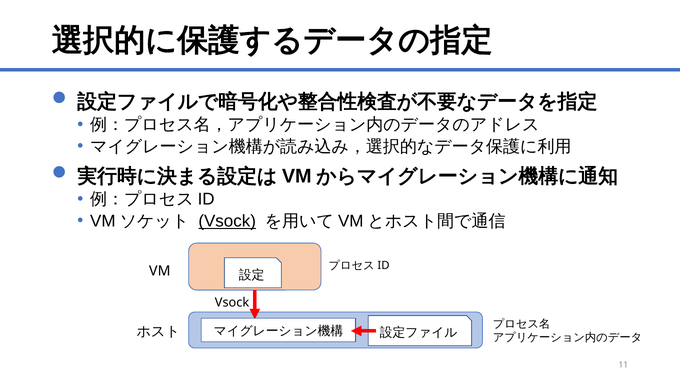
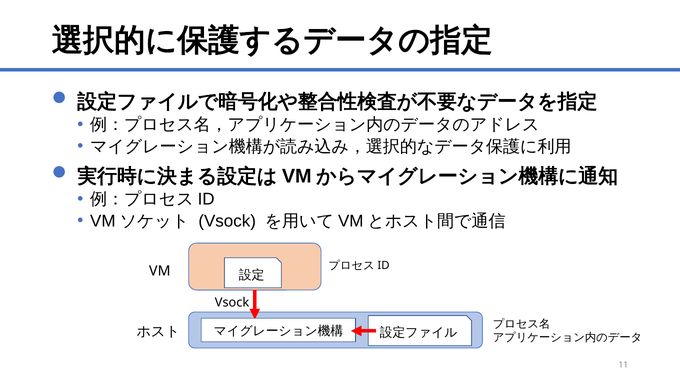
Vsock at (227, 221) underline: present -> none
